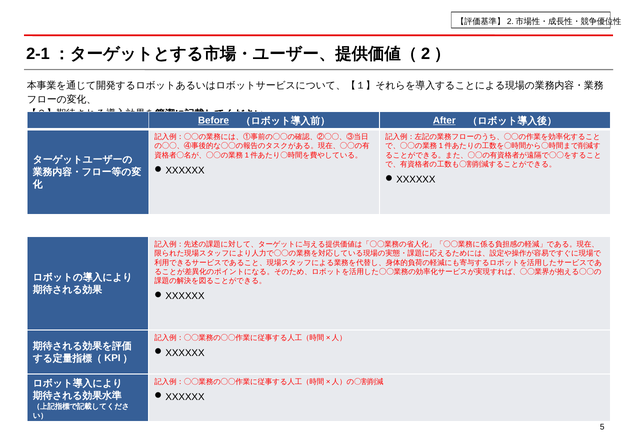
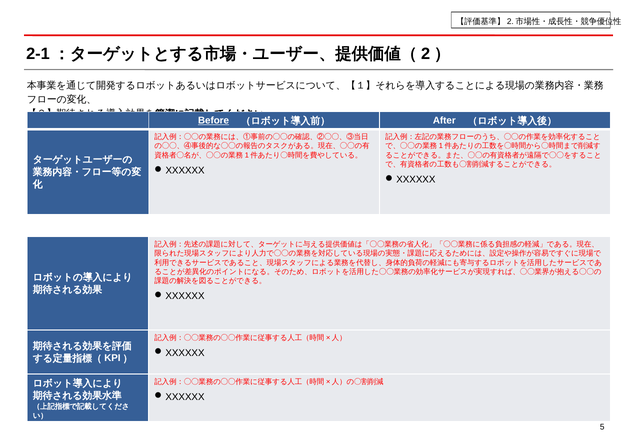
After underline: present -> none
